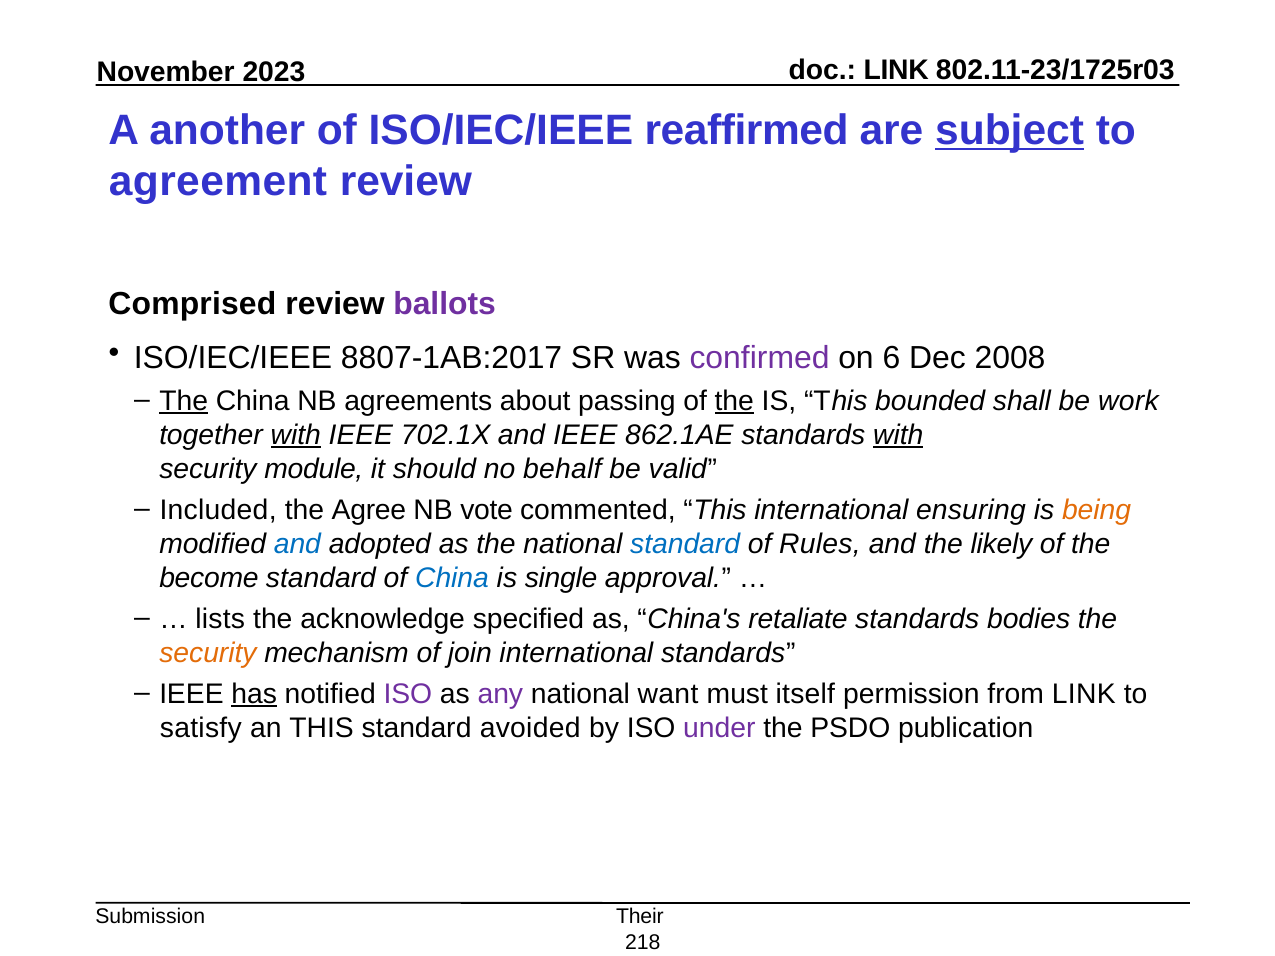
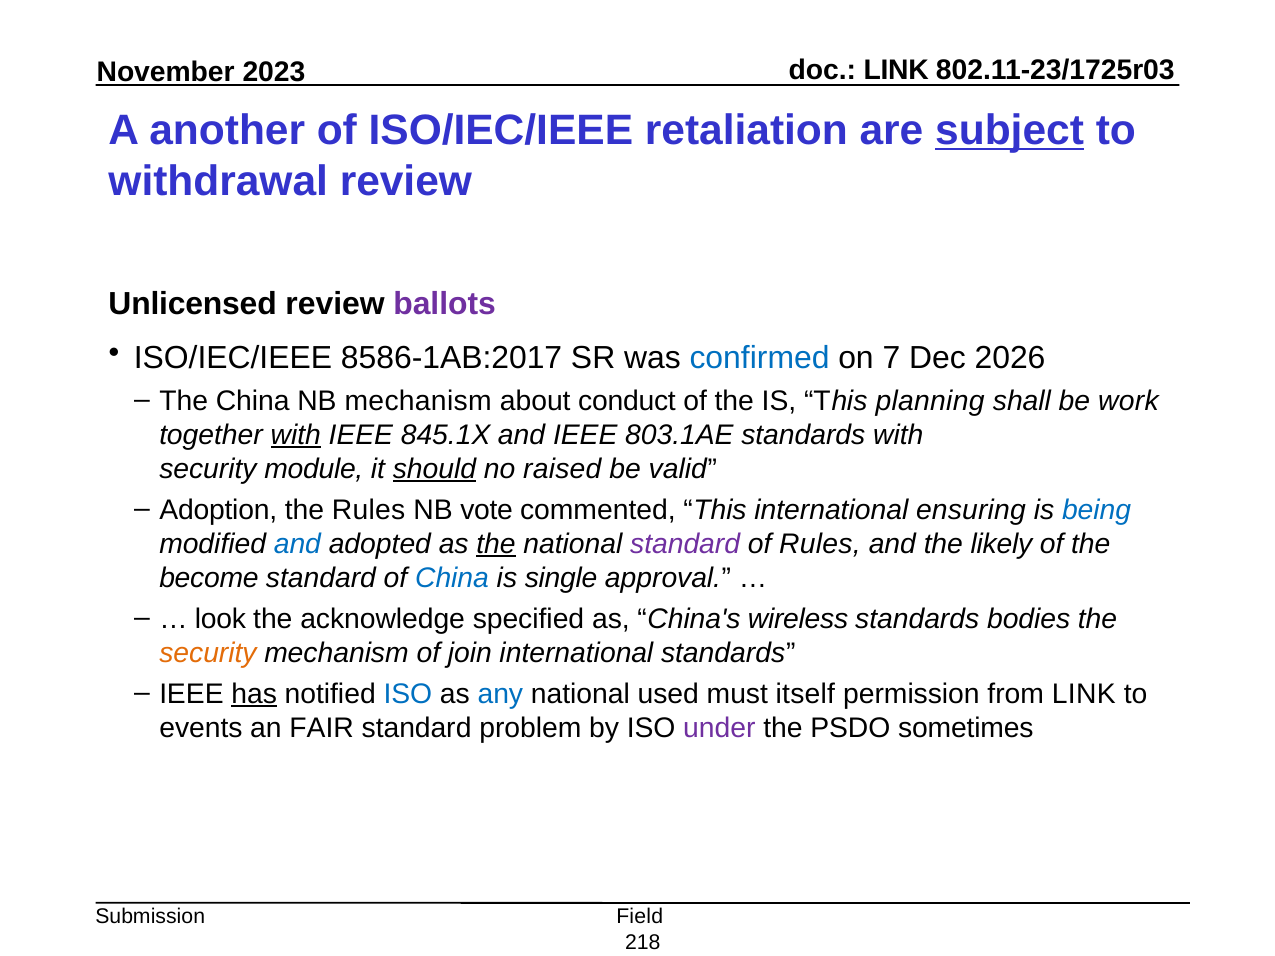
reaffirmed: reaffirmed -> retaliation
agreement: agreement -> withdrawal
Comprised: Comprised -> Unlicensed
8807-1AB:2017: 8807-1AB:2017 -> 8586-1AB:2017
confirmed colour: purple -> blue
6: 6 -> 7
2008: 2008 -> 2026
The at (184, 401) underline: present -> none
NB agreements: agreements -> mechanism
passing: passing -> conduct
the at (734, 401) underline: present -> none
bounded: bounded -> planning
702.1X: 702.1X -> 845.1X
862.1AE: 862.1AE -> 803.1AE
with at (898, 435) underline: present -> none
should underline: none -> present
behalf: behalf -> raised
Included: Included -> Adoption
the Agree: Agree -> Rules
being colour: orange -> blue
the at (496, 544) underline: none -> present
standard at (685, 544) colour: blue -> purple
lists: lists -> look
retaliate: retaliate -> wireless
ISO at (408, 694) colour: purple -> blue
any colour: purple -> blue
want: want -> used
satisfy: satisfy -> events
an THIS: THIS -> FAIR
avoided: avoided -> problem
publication: publication -> sometimes
Their: Their -> Field
